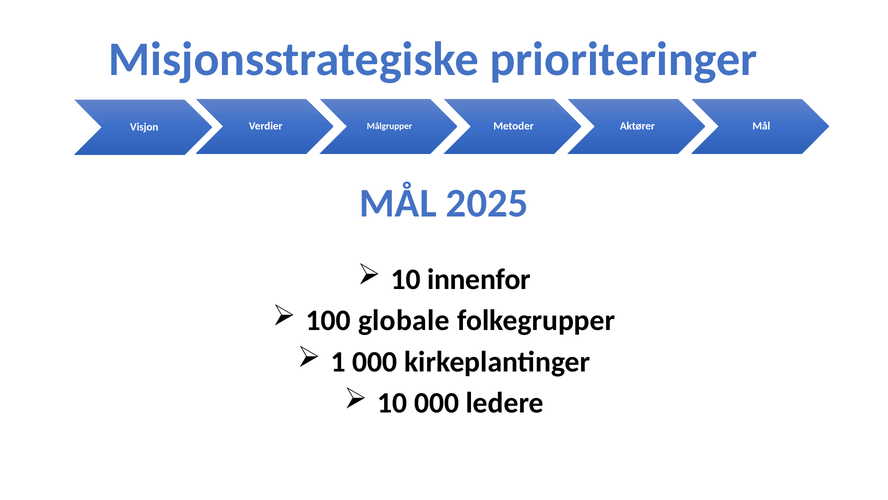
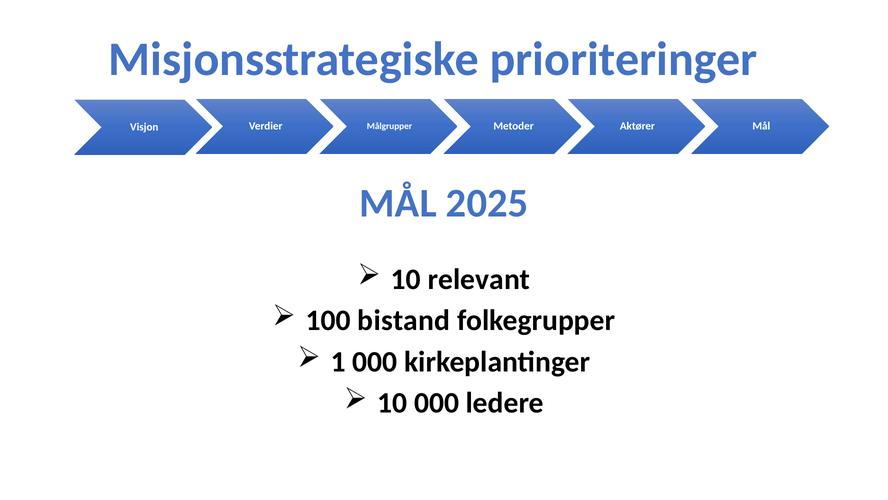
innenfor: innenfor -> relevant
globale: globale -> bistand
